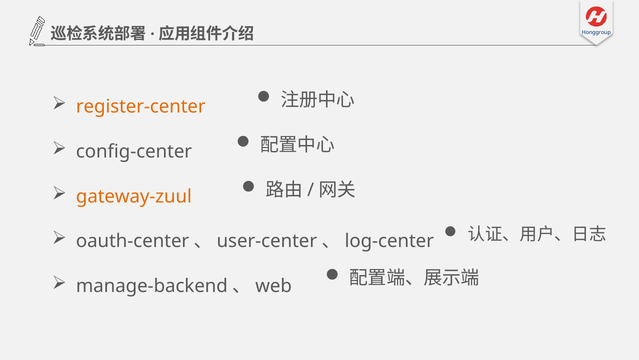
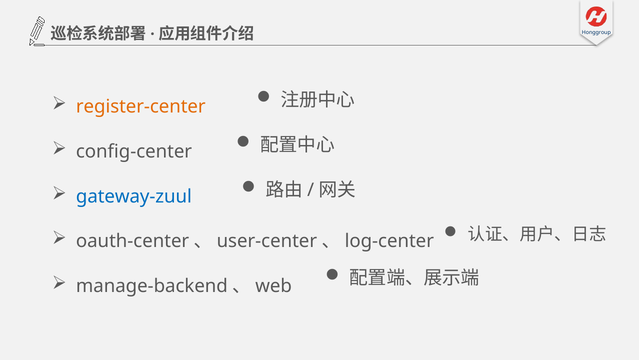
gateway-zuul colour: orange -> blue
